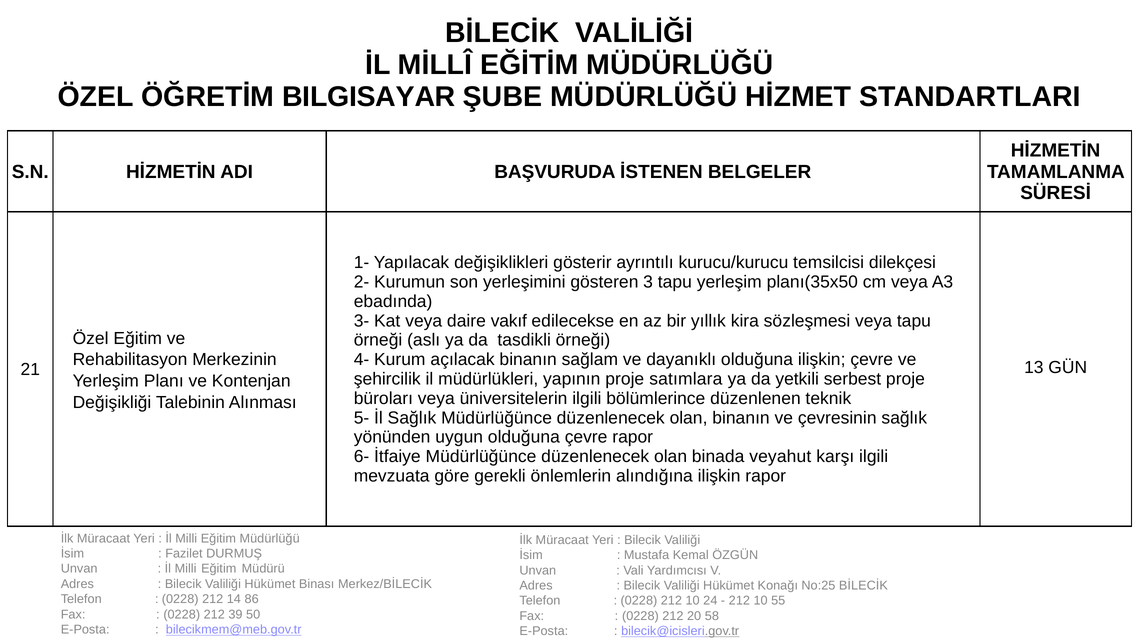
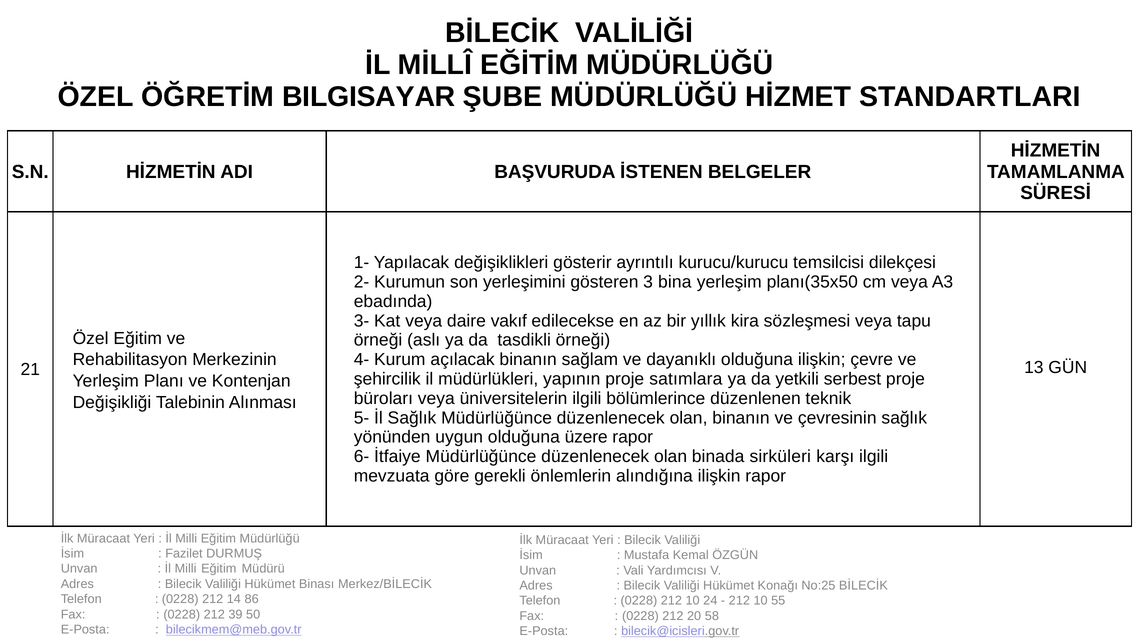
3 tapu: tapu -> bina
olduğuna çevre: çevre -> üzere
veyahut: veyahut -> sirküleri
